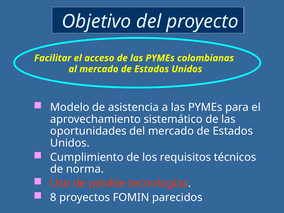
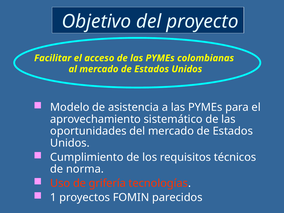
posible: posible -> grifería
8: 8 -> 1
